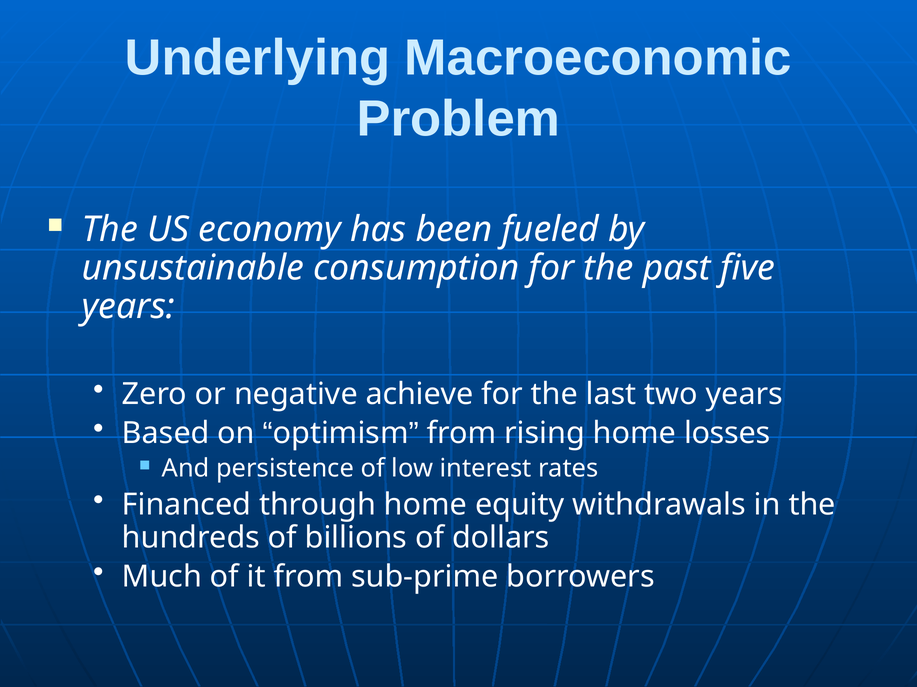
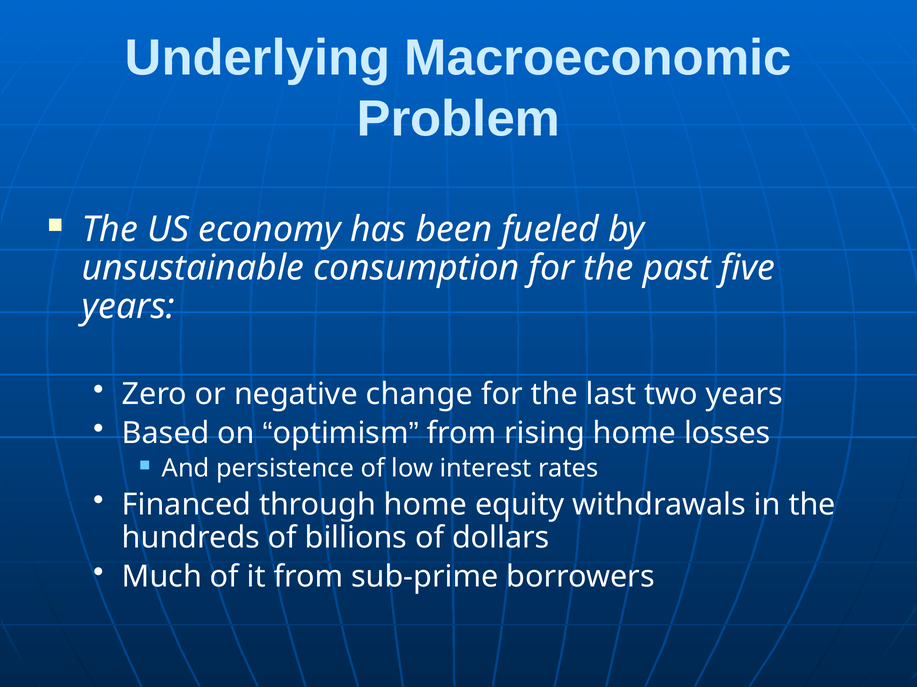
achieve: achieve -> change
